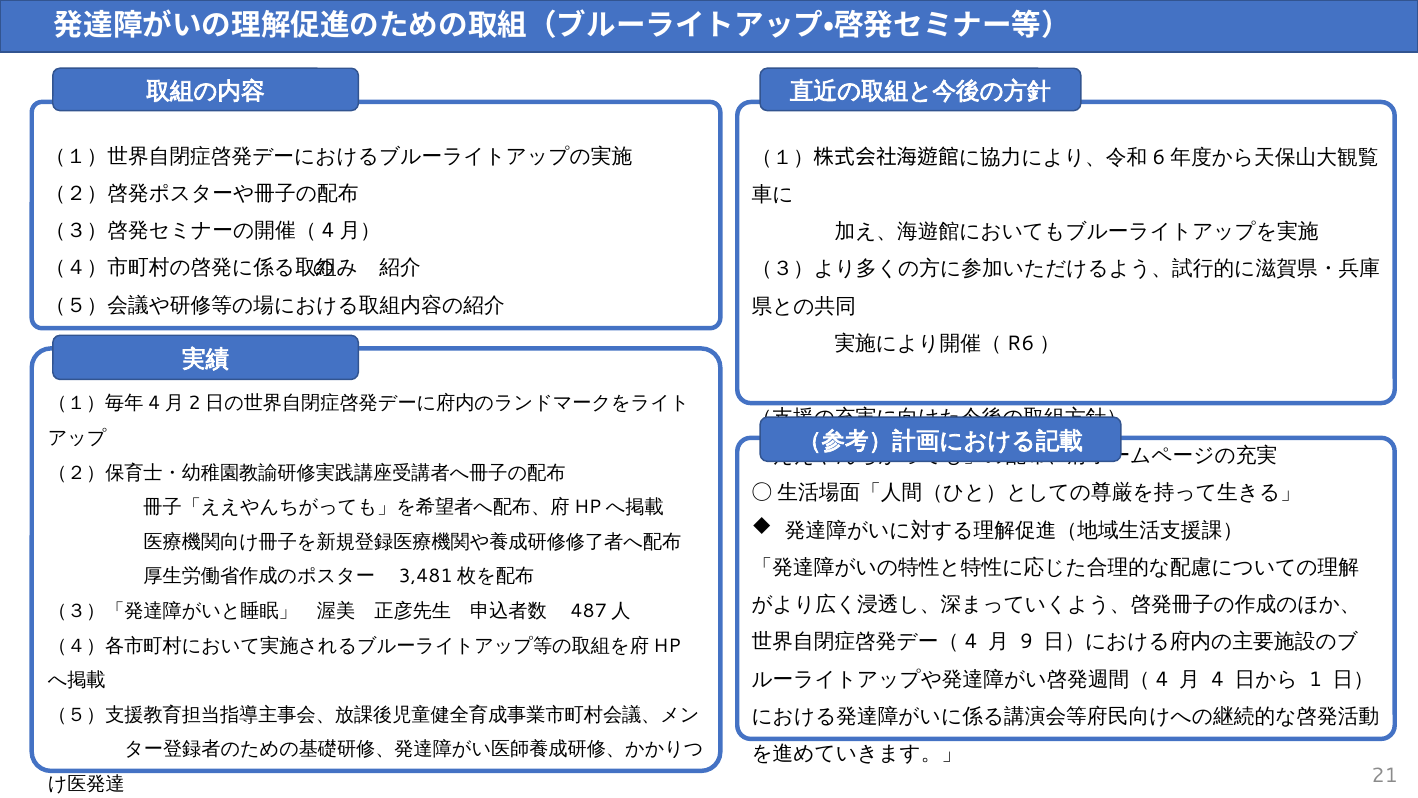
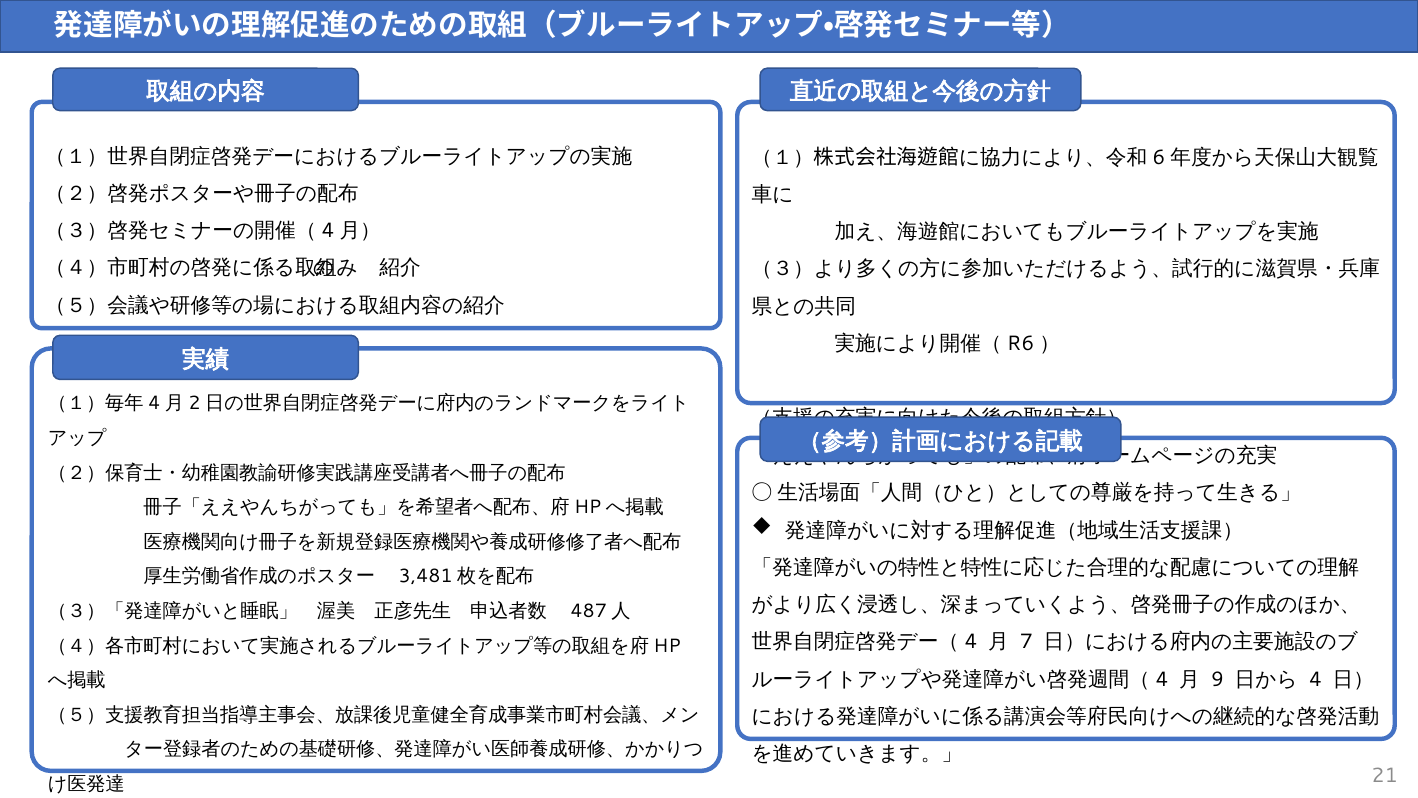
9: 9 -> 7
4 at (1218, 679): 4 -> 9
1 at (1316, 679): 1 -> 4
